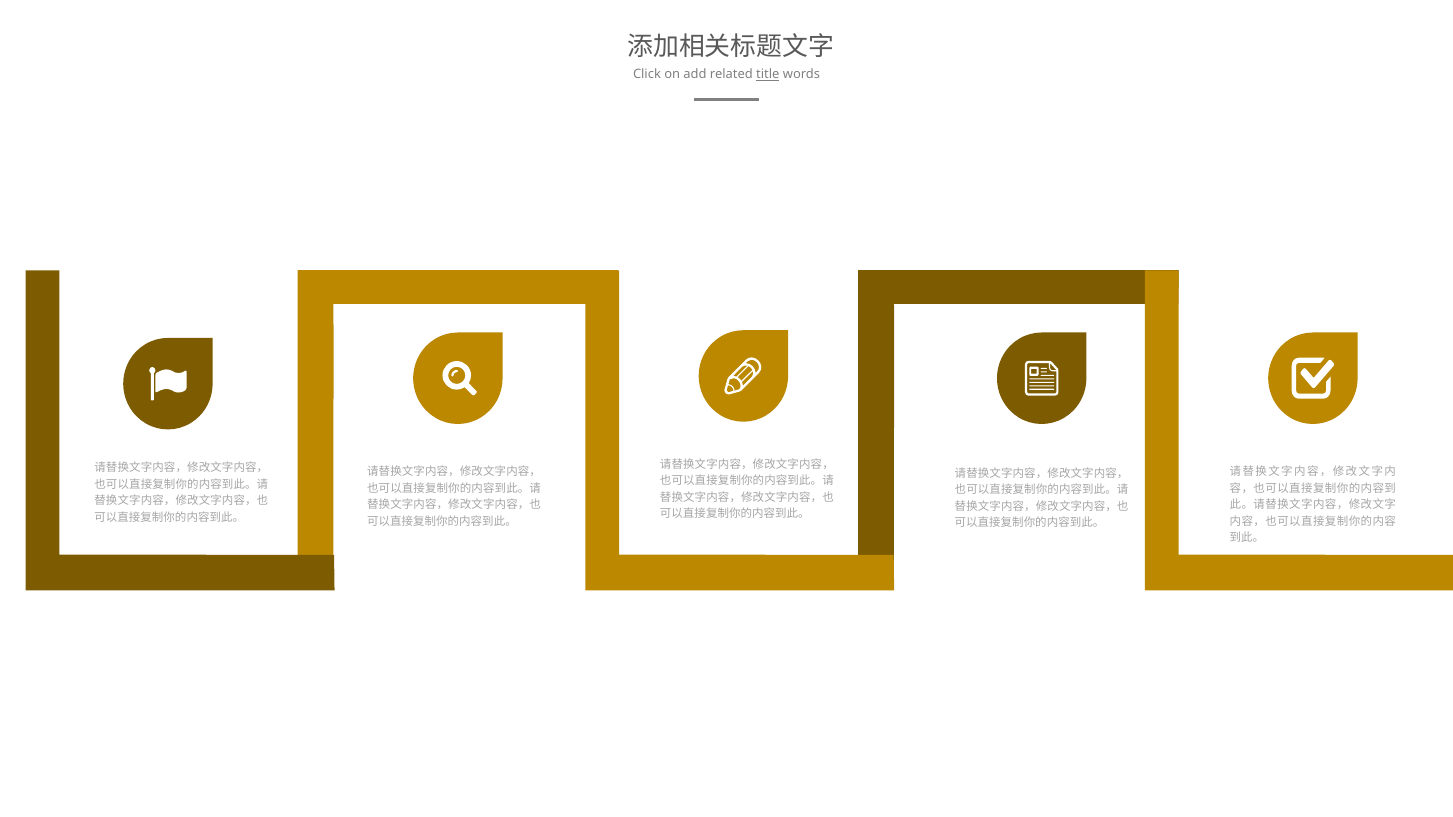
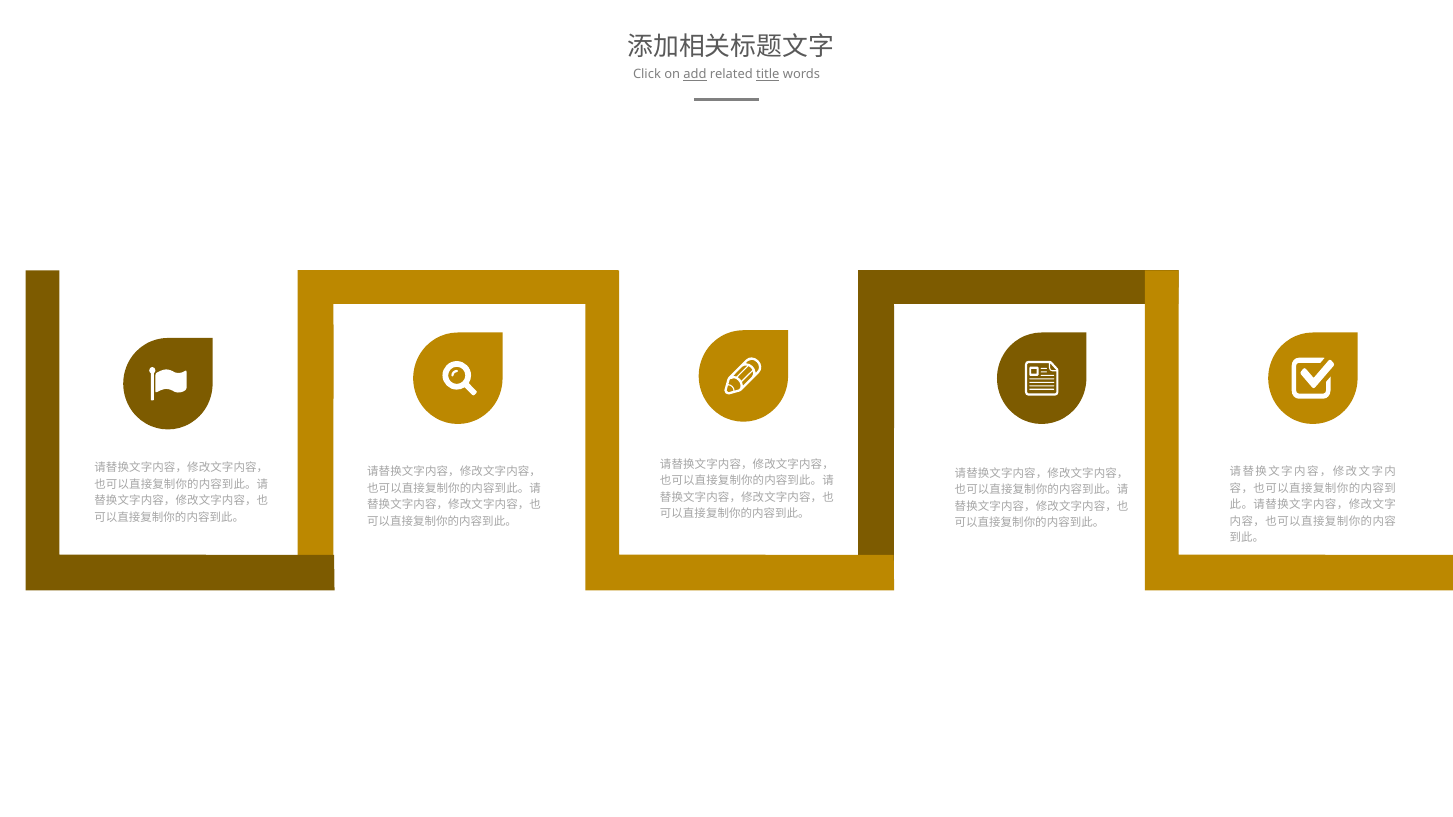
add underline: none -> present
